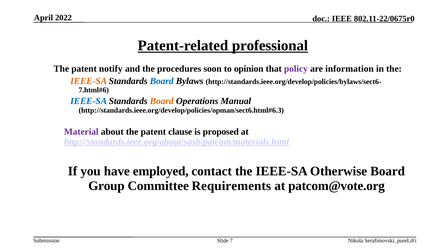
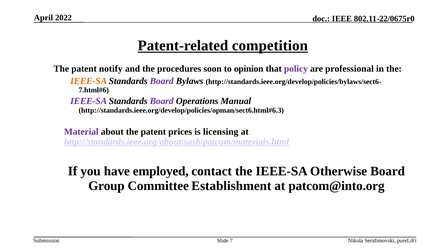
professional: professional -> competition
information: information -> professional
Board at (162, 81) colour: blue -> purple
IEEE-SA at (89, 101) colour: blue -> purple
Board at (162, 101) colour: orange -> purple
clause: clause -> prices
proposed: proposed -> licensing
Requirements: Requirements -> Establishment
patcom@vote.org: patcom@vote.org -> patcom@into.org
